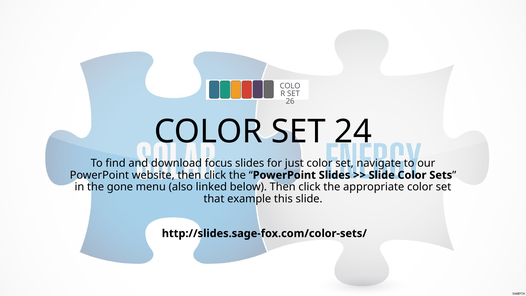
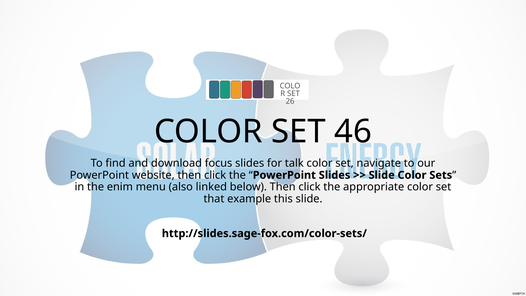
24: 24 -> 46
just: just -> talk
gone: gone -> enim
